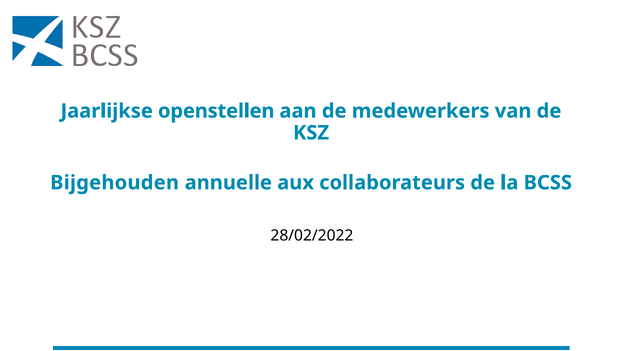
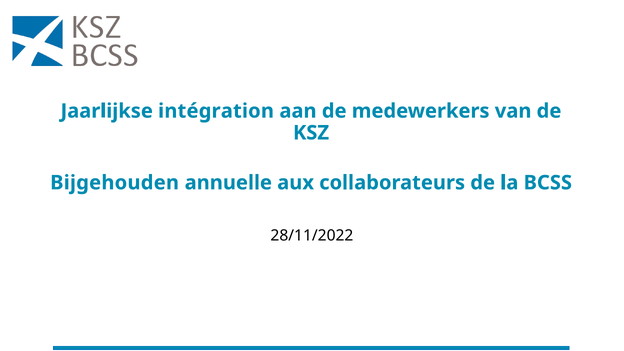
openstellen: openstellen -> intégration
28/02/2022: 28/02/2022 -> 28/11/2022
